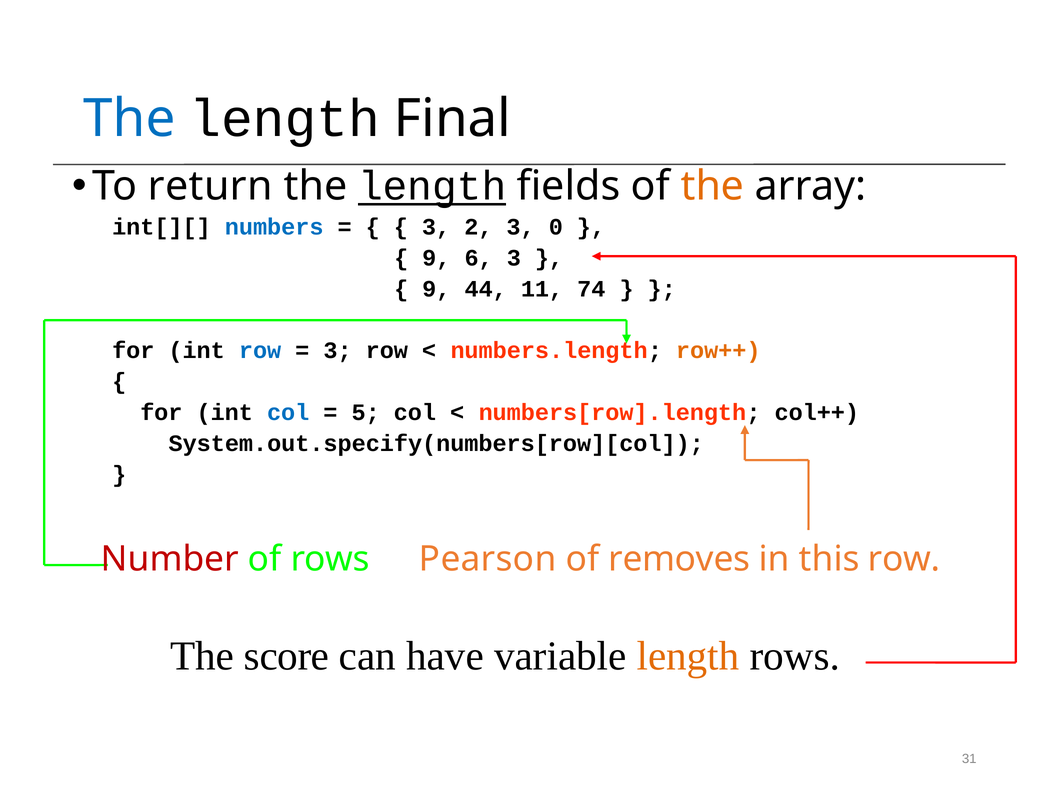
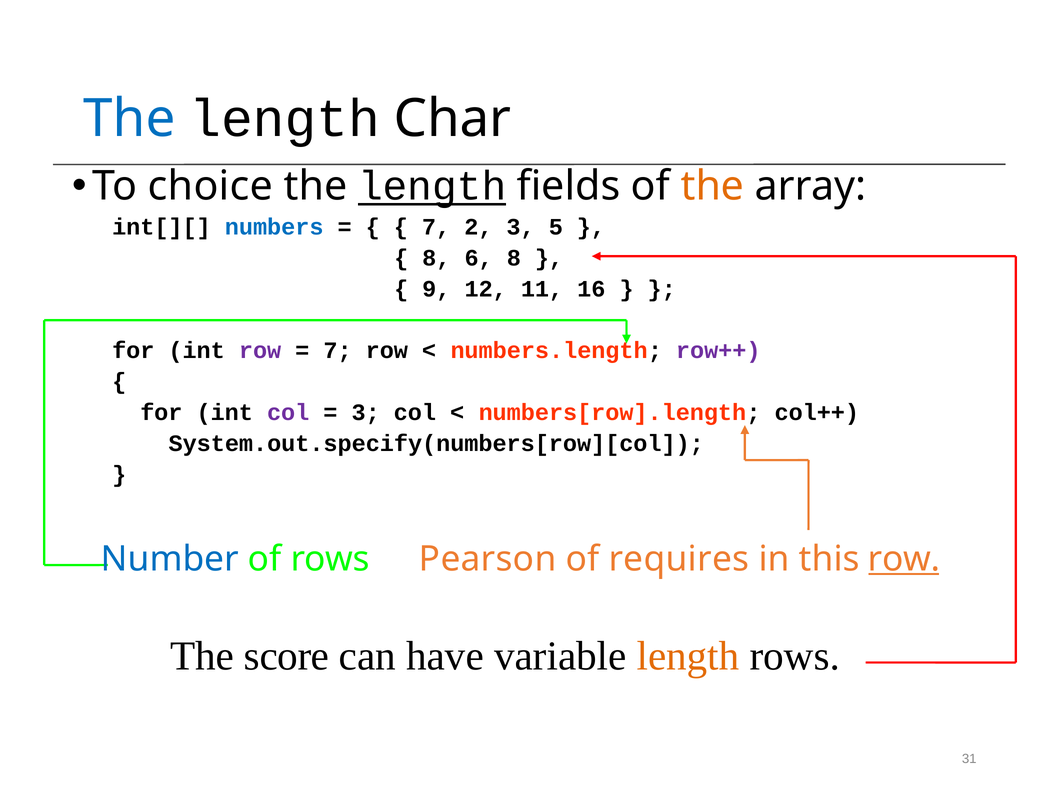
Final: Final -> Char
return: return -> choice
3 at (436, 227): 3 -> 7
0: 0 -> 5
9 at (436, 258): 9 -> 8
6 3: 3 -> 8
44: 44 -> 12
74: 74 -> 16
row at (260, 351) colour: blue -> purple
3 at (338, 351): 3 -> 7
row++ colour: orange -> purple
col at (288, 412) colour: blue -> purple
5 at (366, 412): 5 -> 3
Number colour: red -> blue
removes: removes -> requires
row at (904, 559) underline: none -> present
